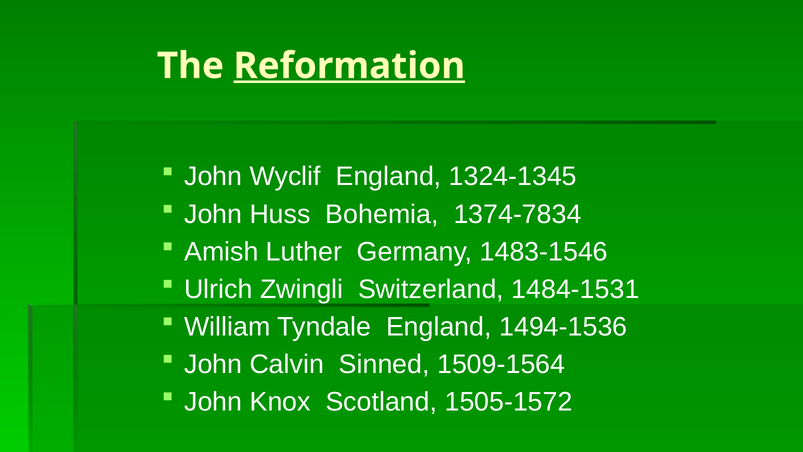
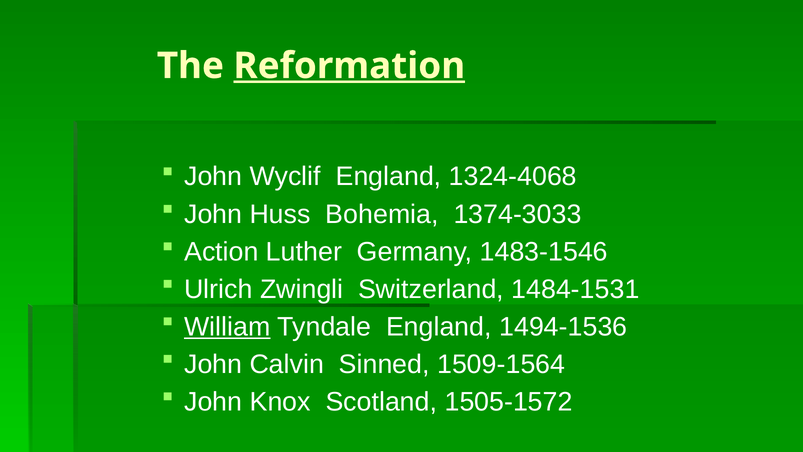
1324-1345: 1324-1345 -> 1324-4068
1374-7834: 1374-7834 -> 1374-3033
Amish: Amish -> Action
William underline: none -> present
